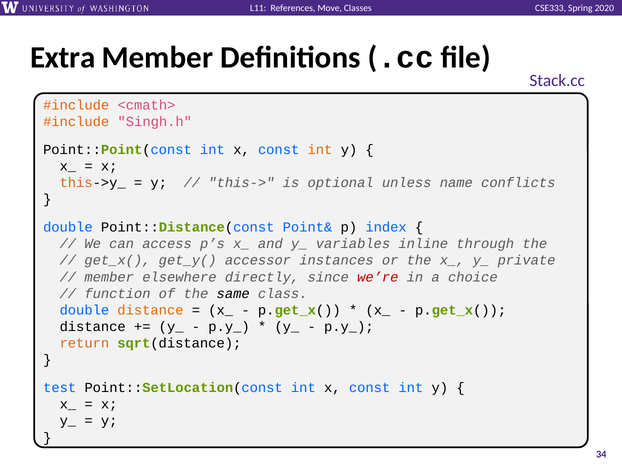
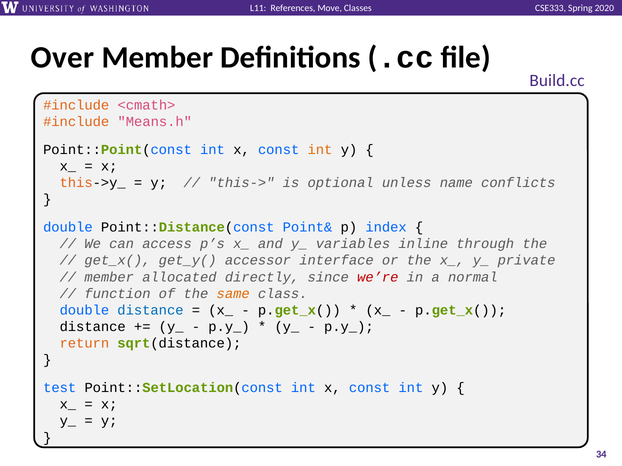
Extra: Extra -> Over
Stack.cc: Stack.cc -> Build.cc
Singh.h: Singh.h -> Means.h
instances: instances -> interface
elsewhere: elsewhere -> allocated
choice: choice -> normal
same colour: black -> orange
distance at (150, 310) colour: orange -> blue
